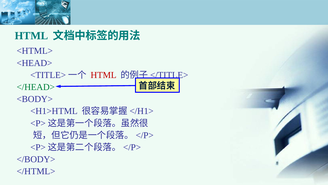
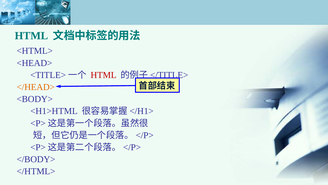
</HEAD> colour: green -> orange
